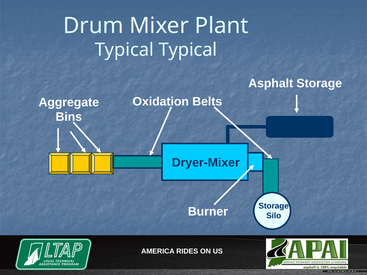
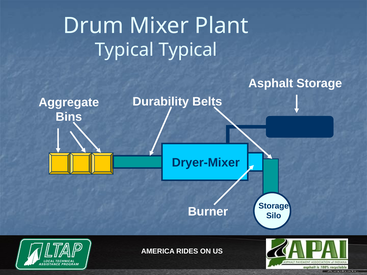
Oxidation: Oxidation -> Durability
